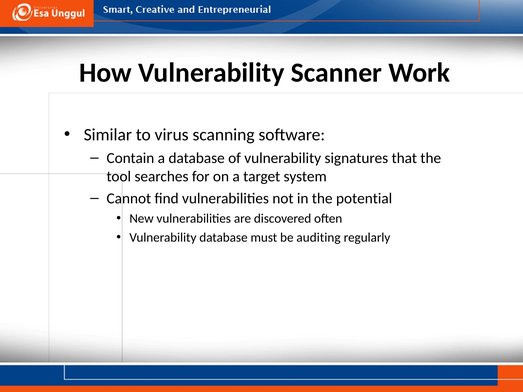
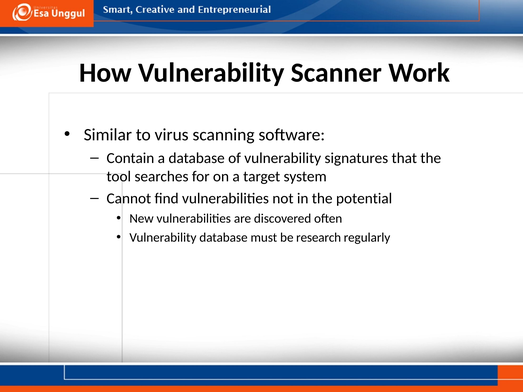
auditing: auditing -> research
